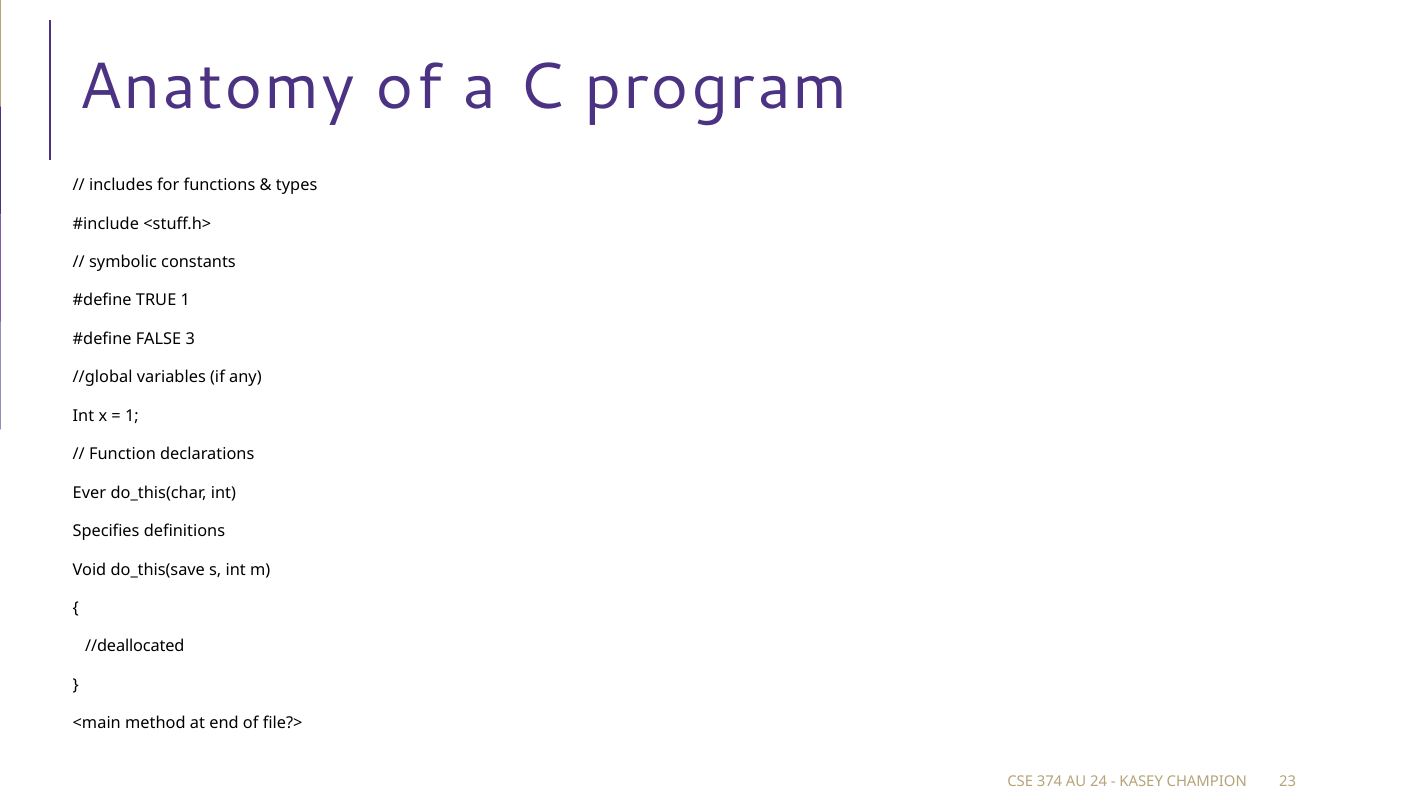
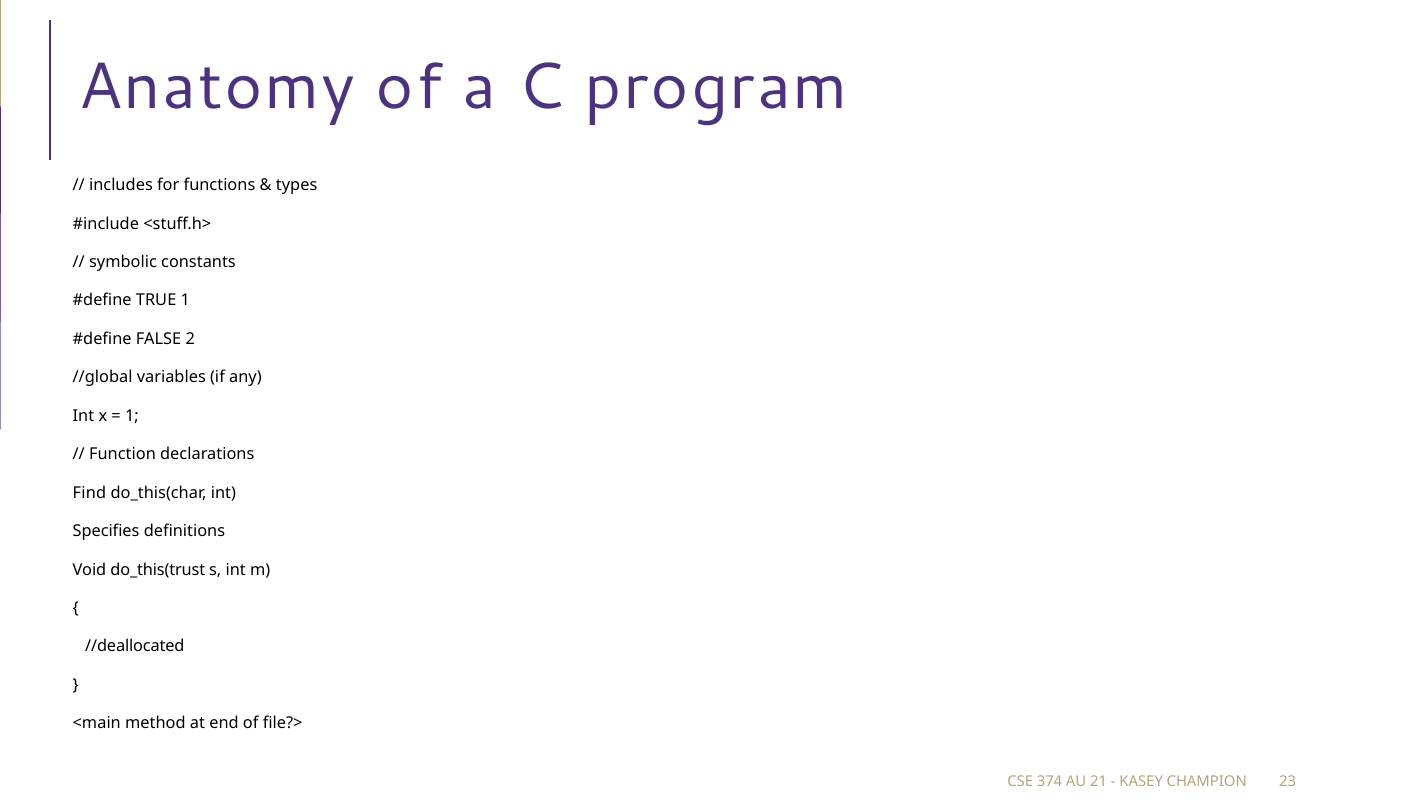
3: 3 -> 2
Ever: Ever -> Find
do_this(save: do_this(save -> do_this(trust
24: 24 -> 21
